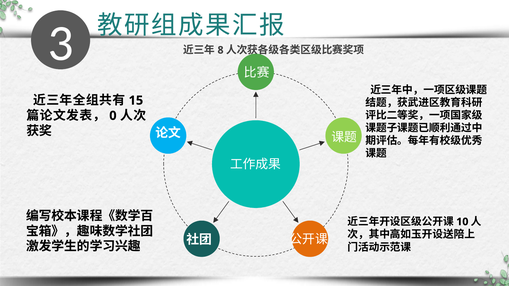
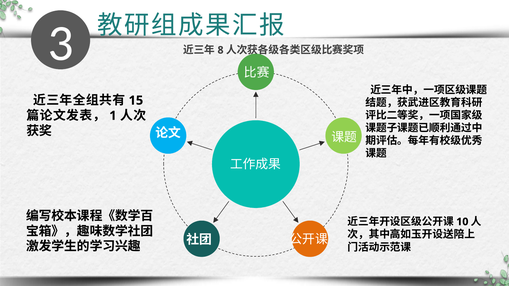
0: 0 -> 1
